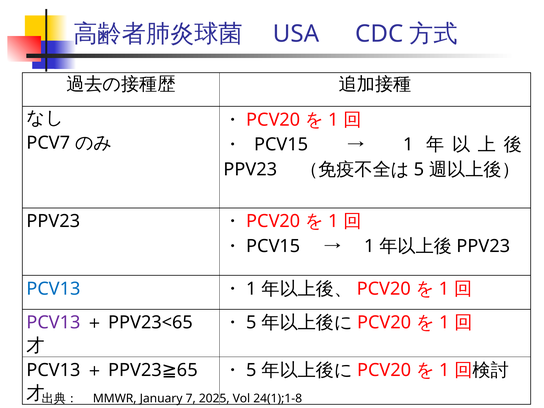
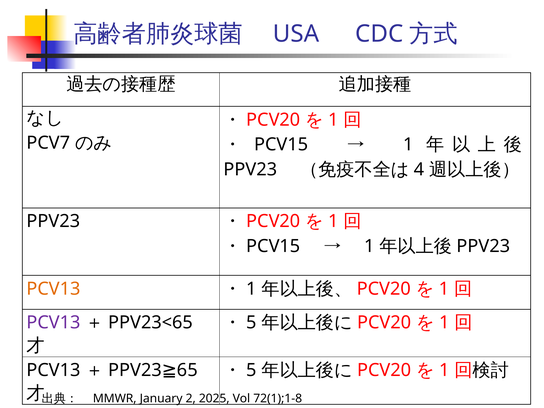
5 at (419, 169): 5 -> 4
PCV13 at (54, 289) colour: blue -> orange
7: 7 -> 2
24(1);1-8: 24(1);1-8 -> 72(1);1-8
